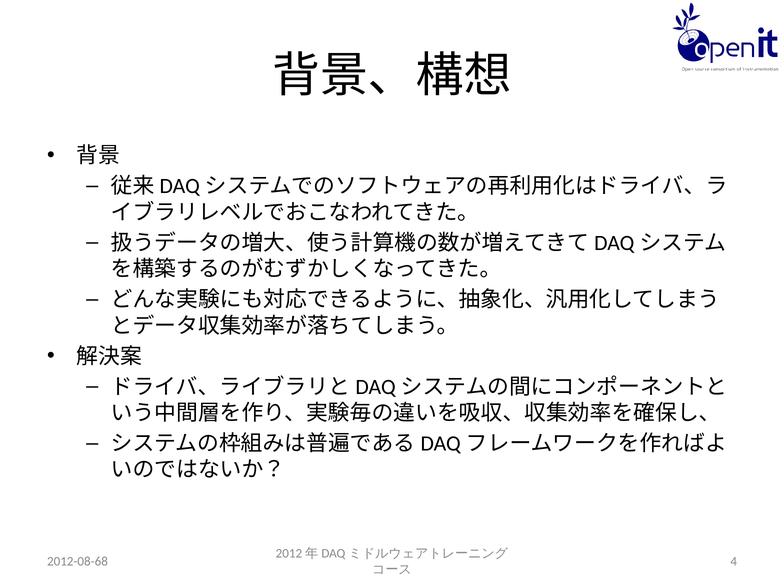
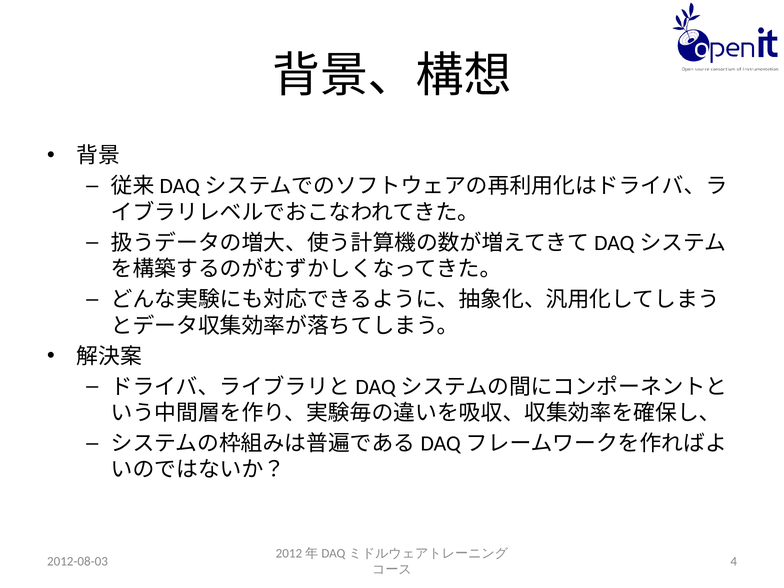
2012-08-68: 2012-08-68 -> 2012-08-03
